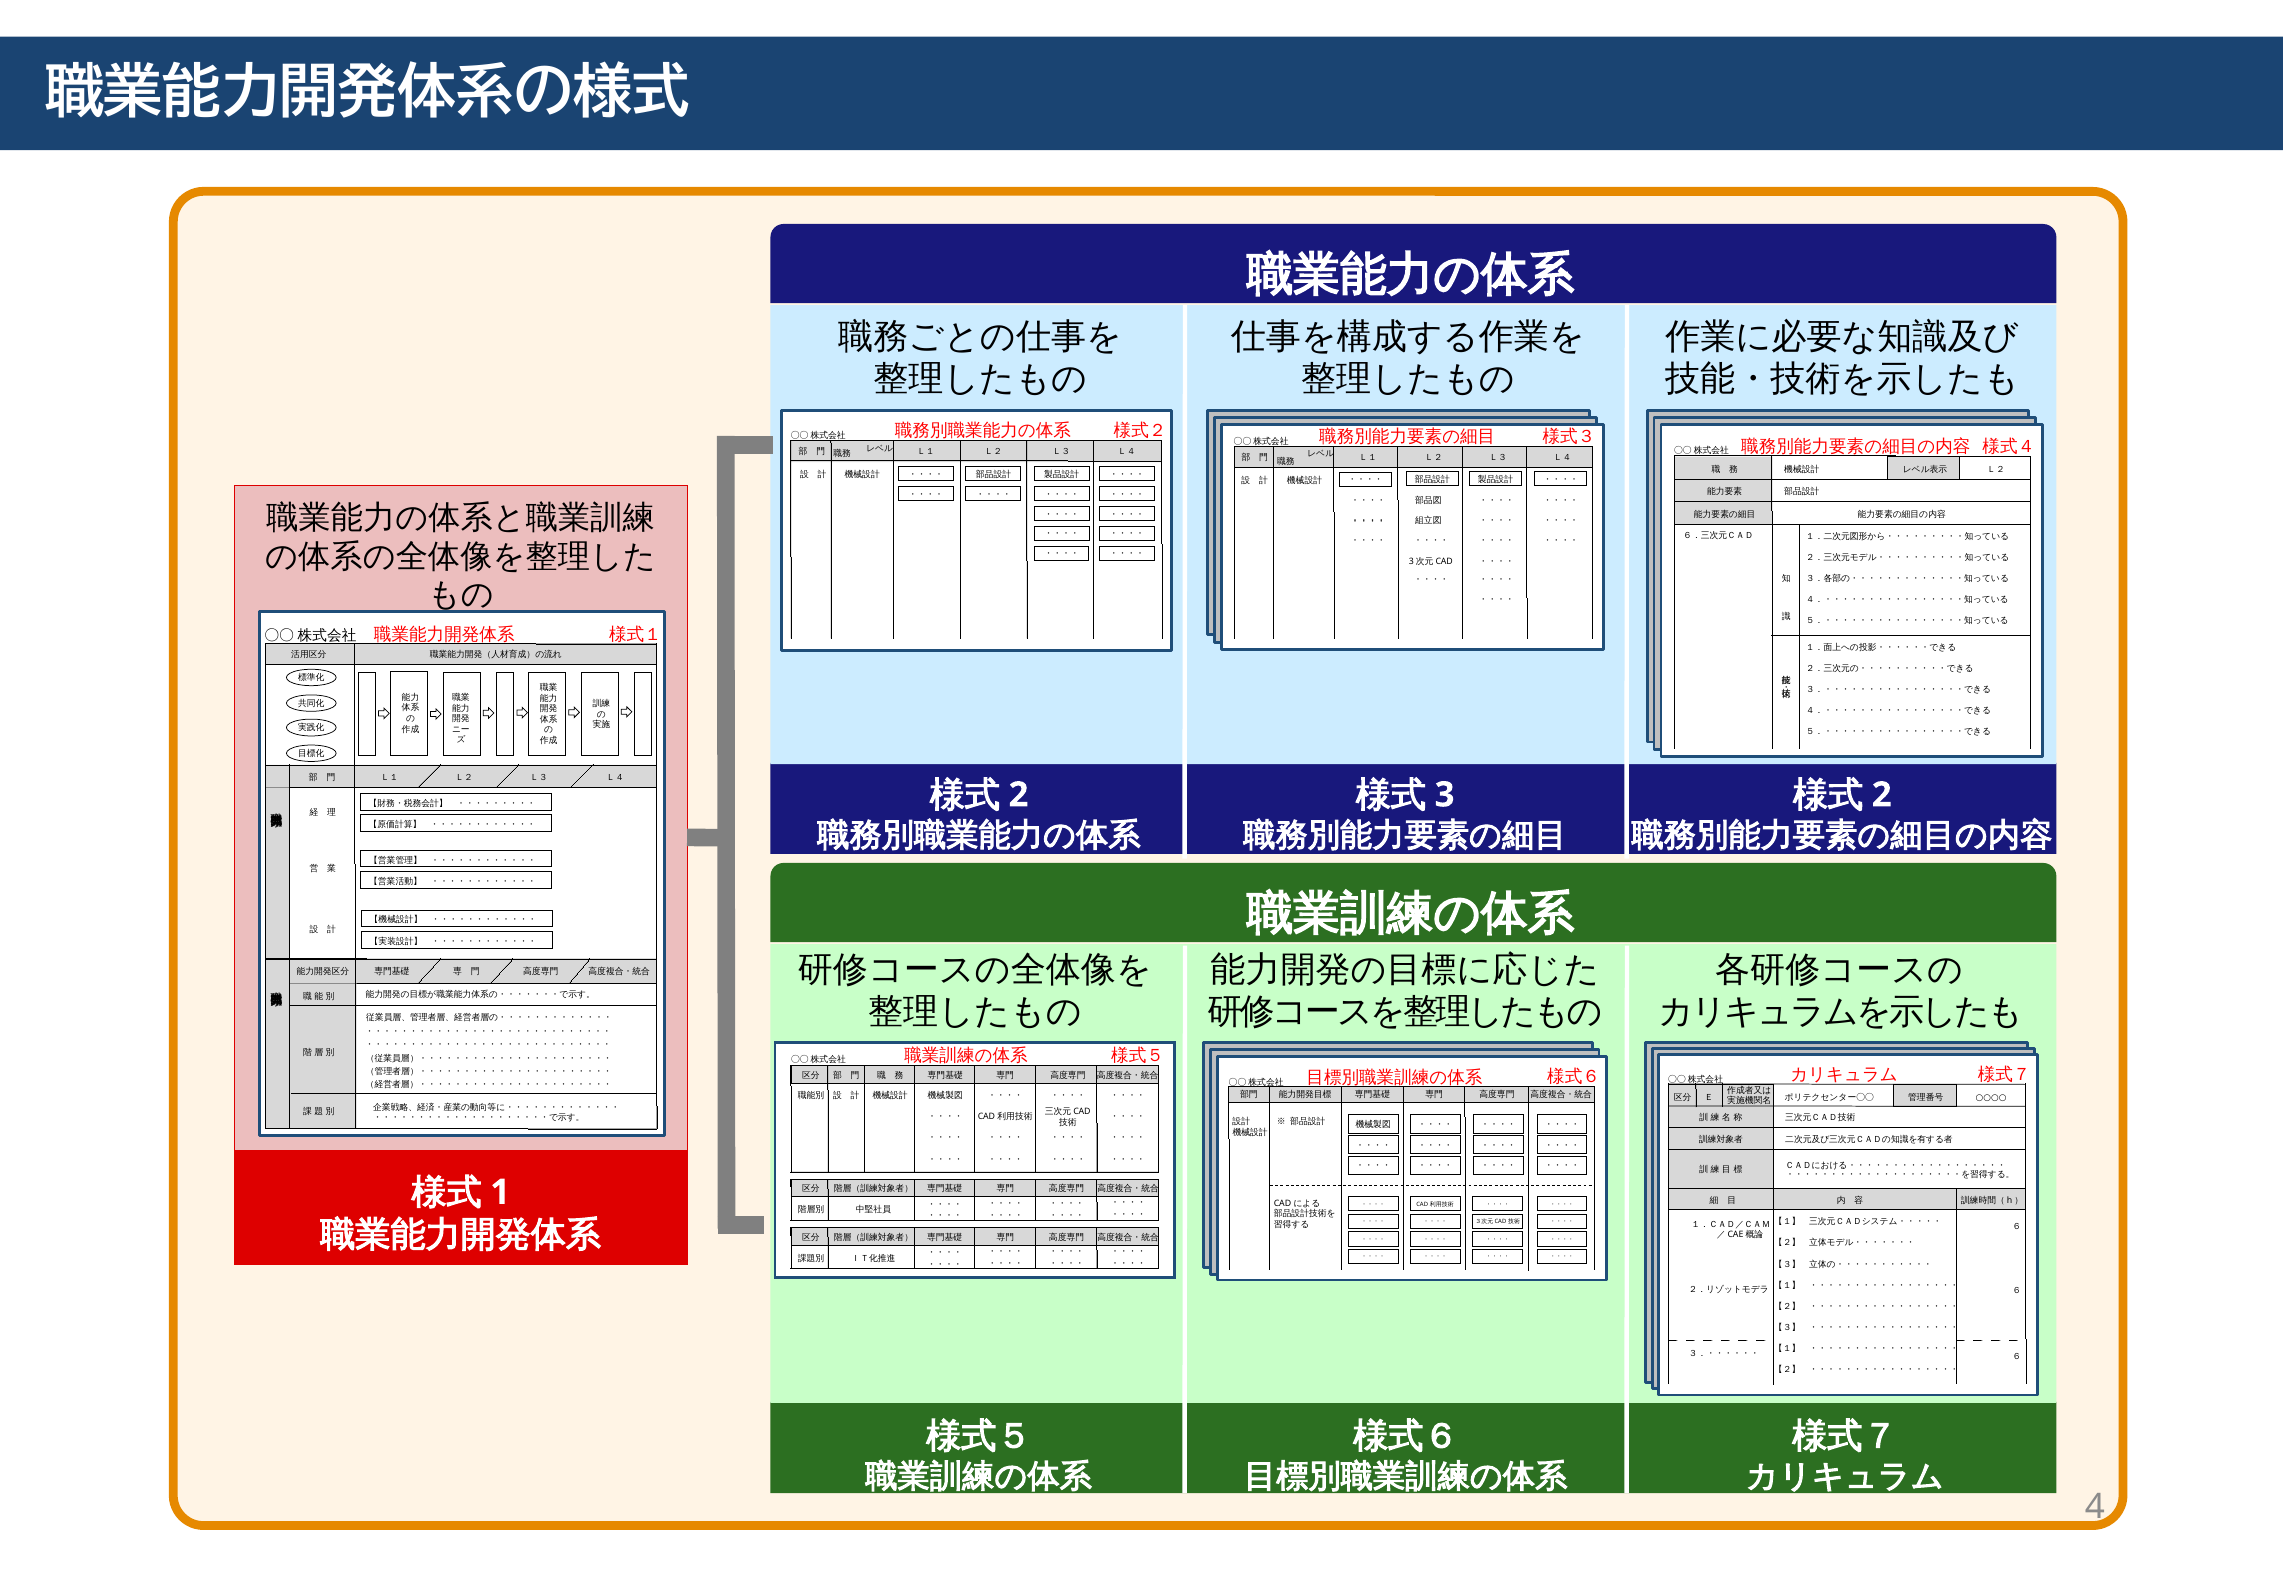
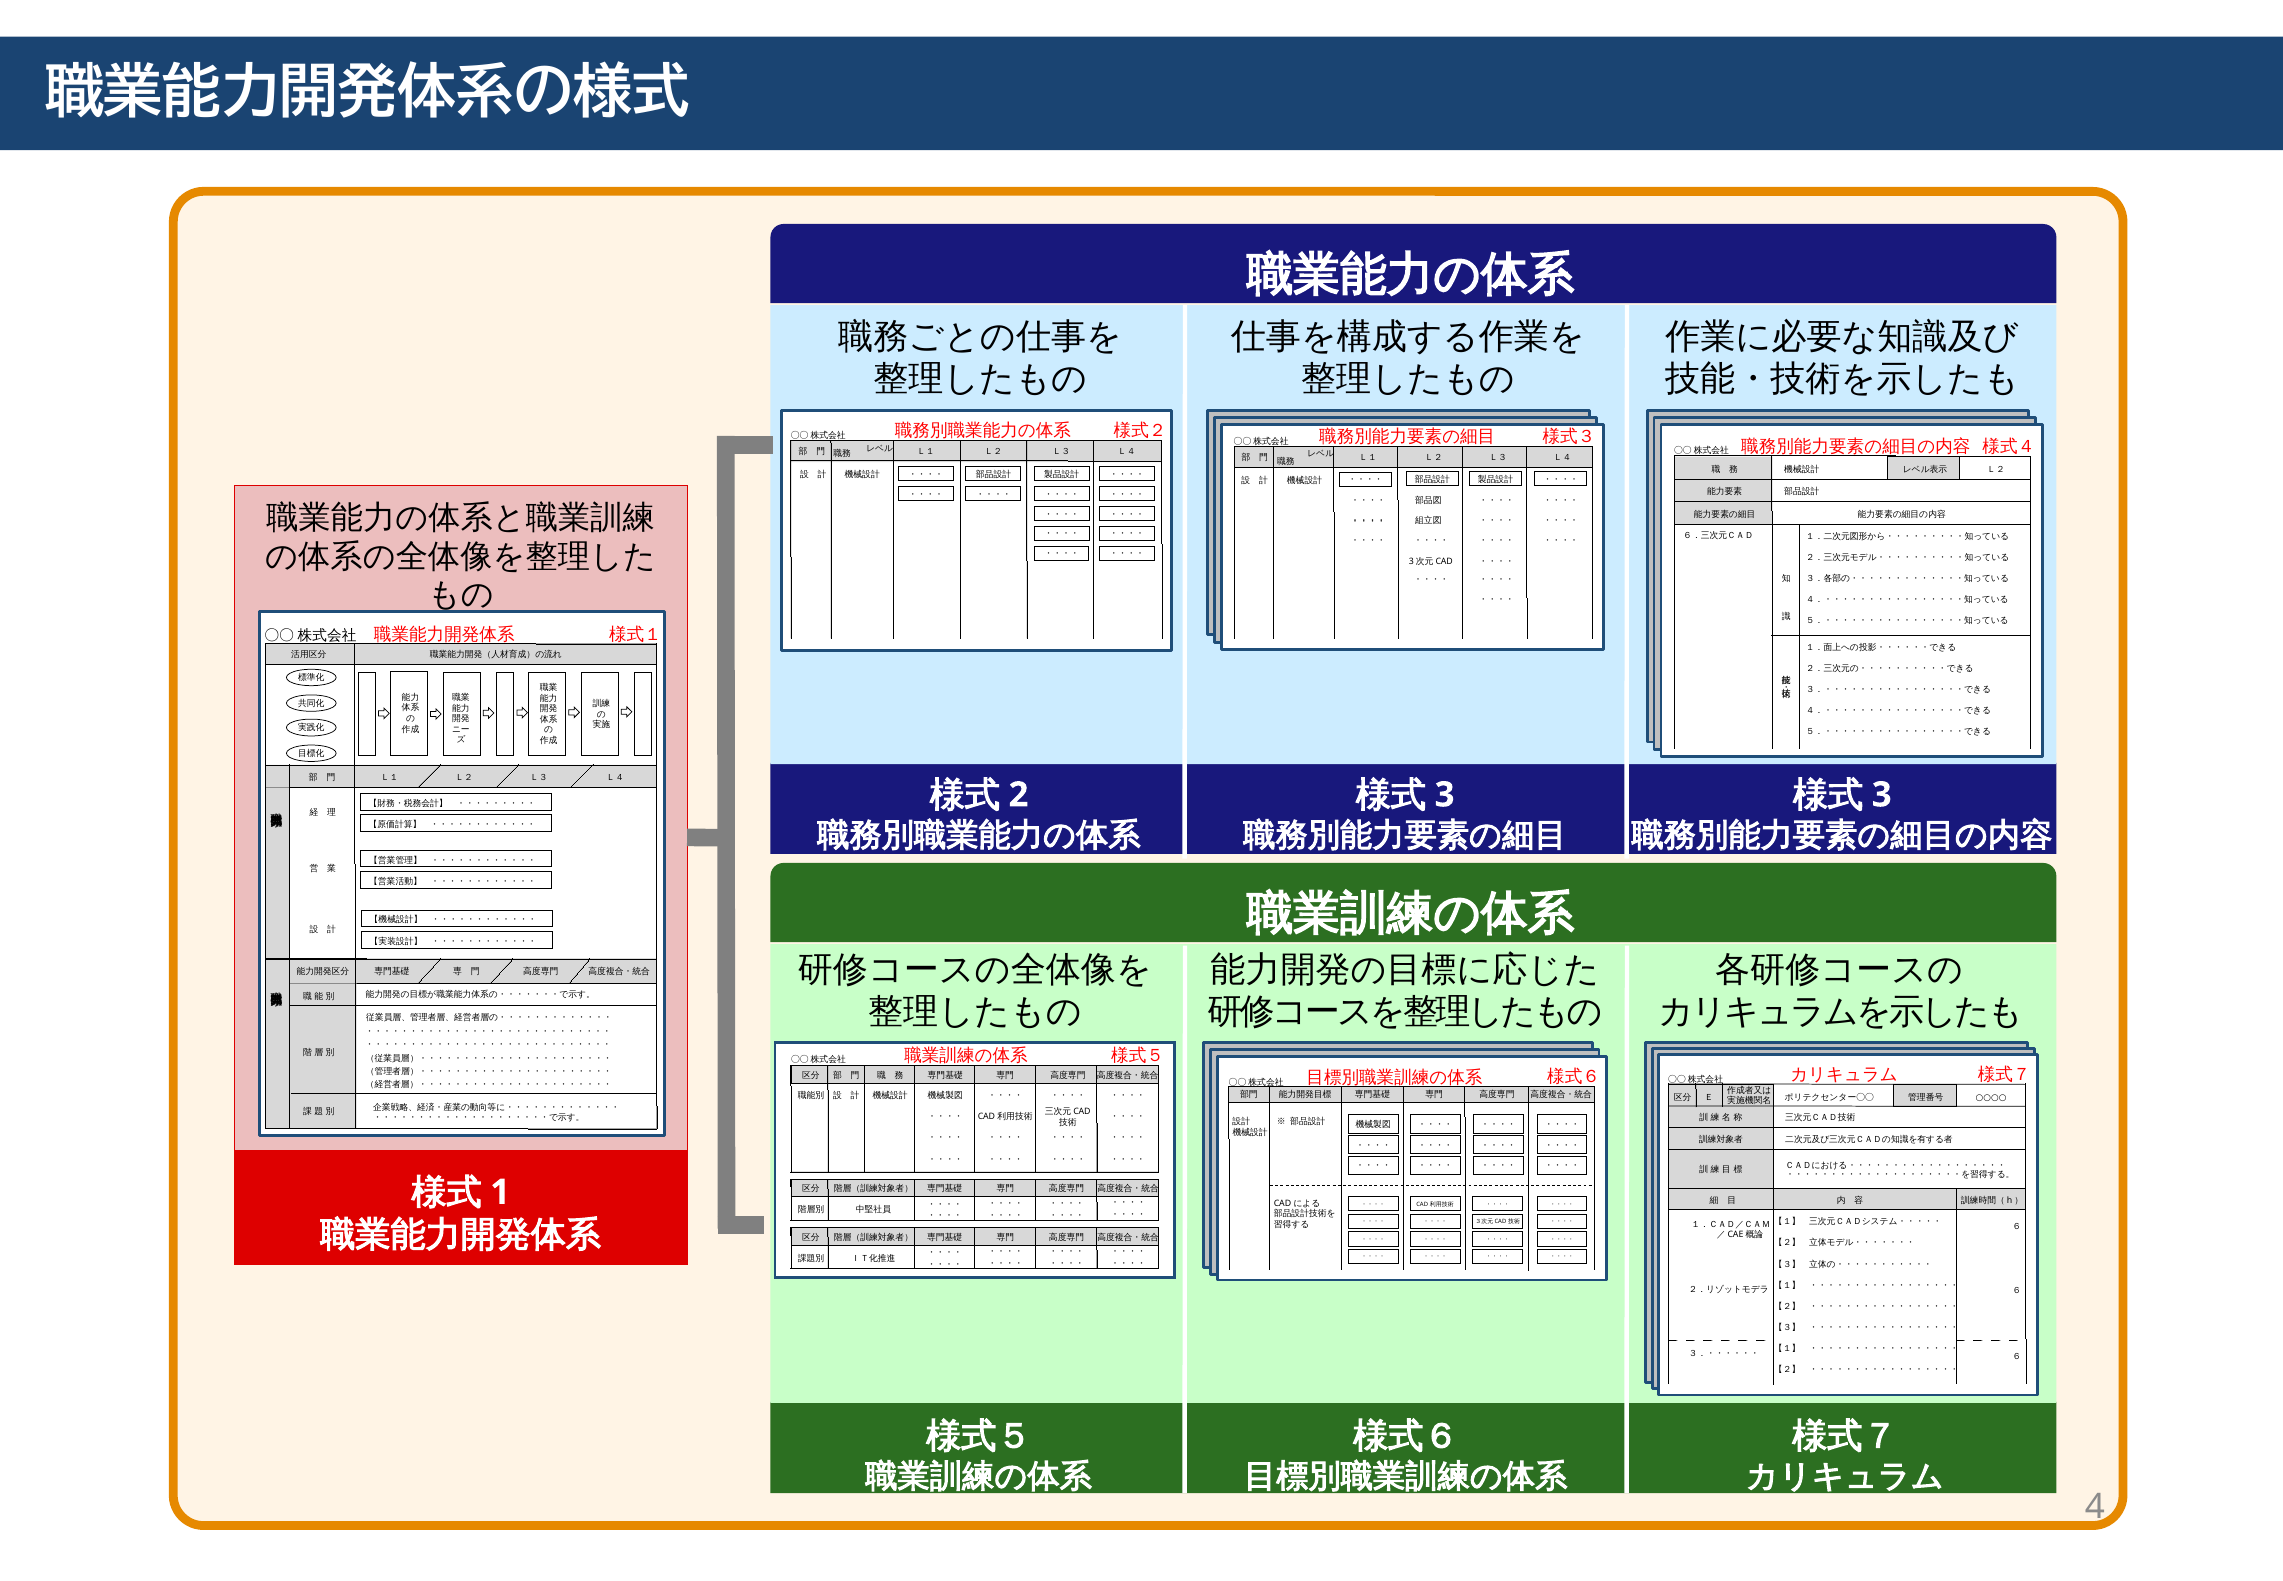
2 at (1882, 795): 2 -> 3
